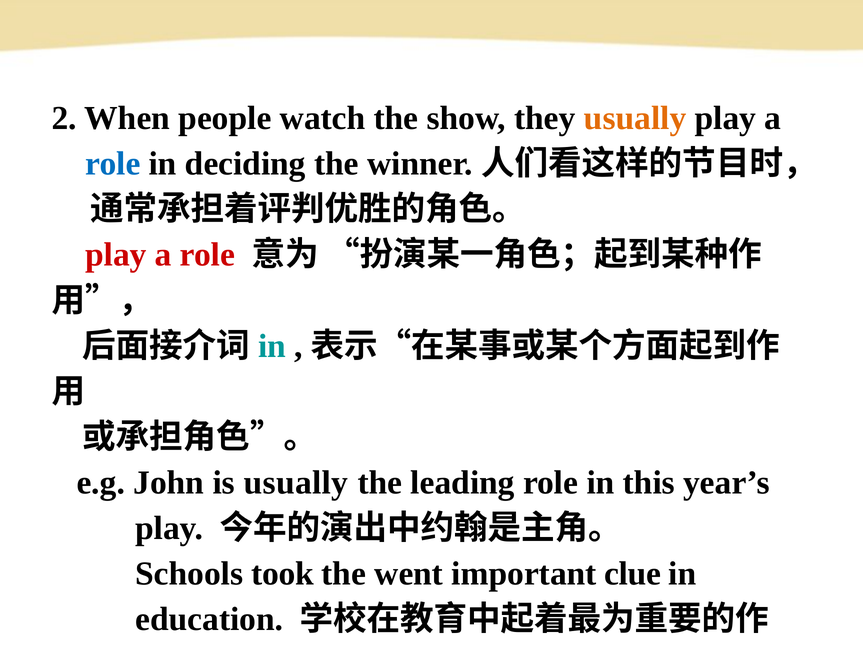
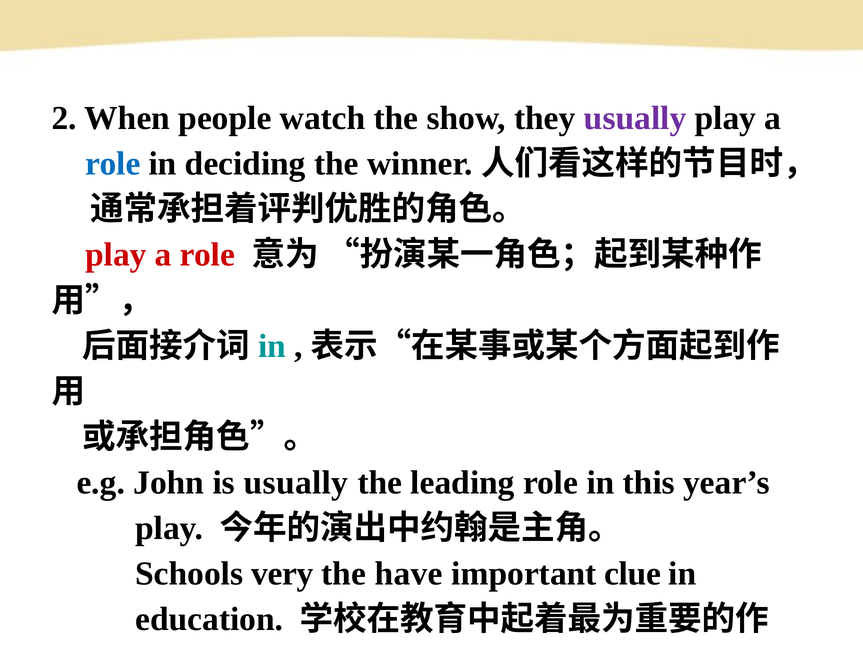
usually at (635, 118) colour: orange -> purple
took: took -> very
went: went -> have
